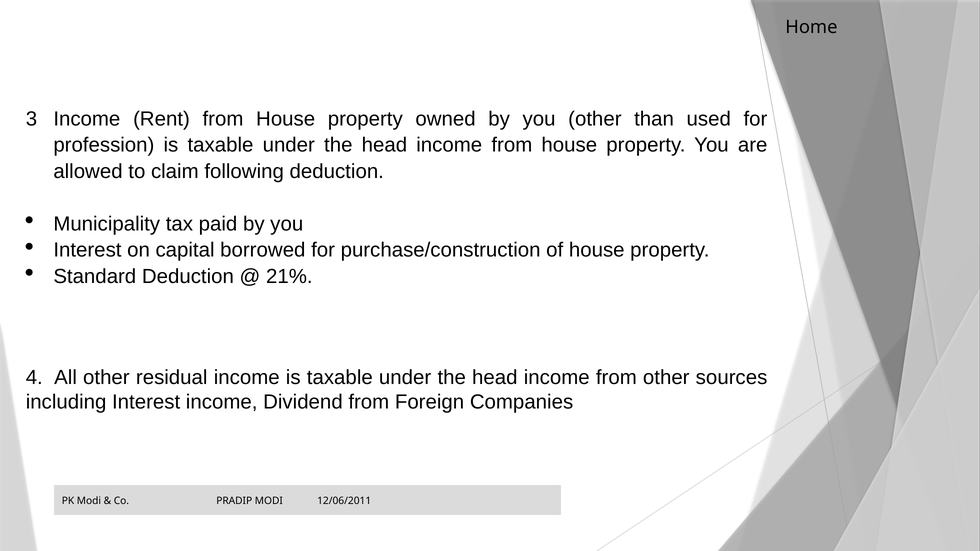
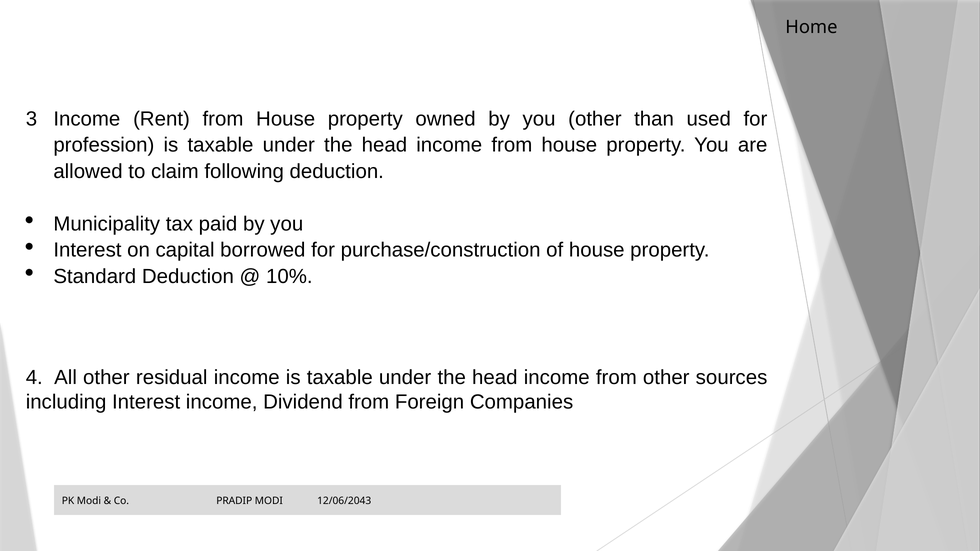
21%: 21% -> 10%
12/06/2011: 12/06/2011 -> 12/06/2043
